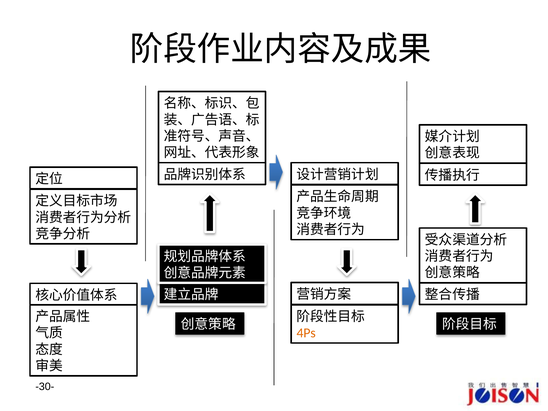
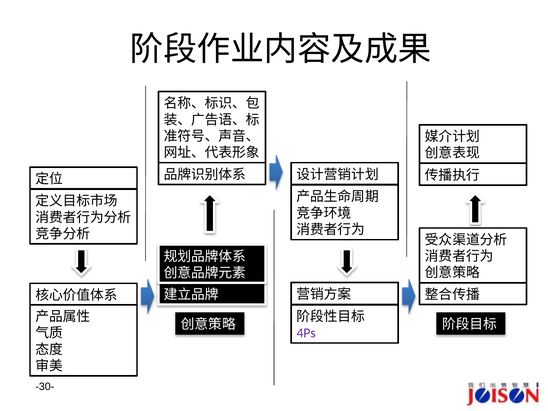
4Ps colour: orange -> purple
